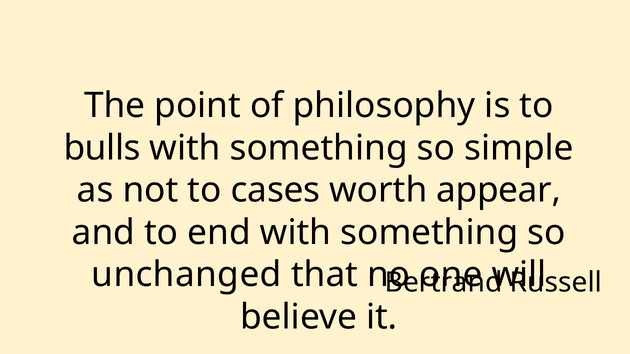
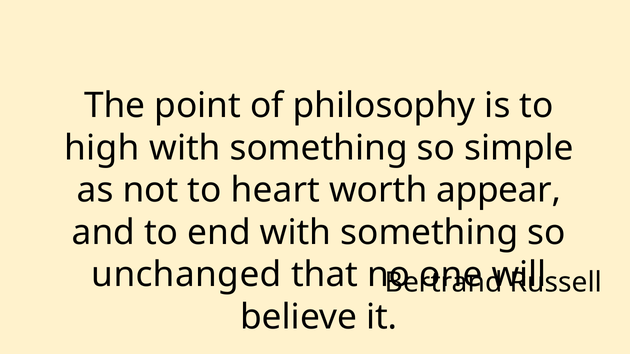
bulls: bulls -> high
cases: cases -> heart
